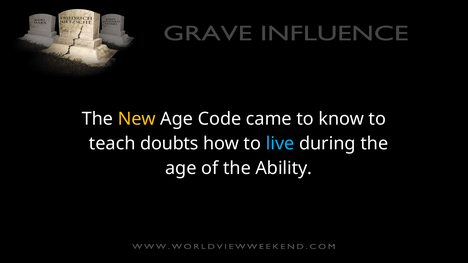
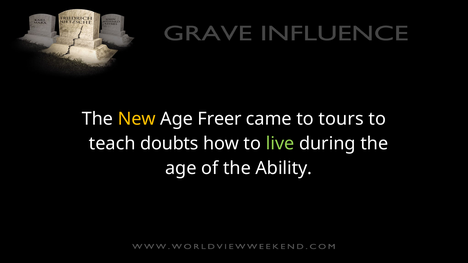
Code: Code -> Freer
know: know -> tours
live colour: light blue -> light green
